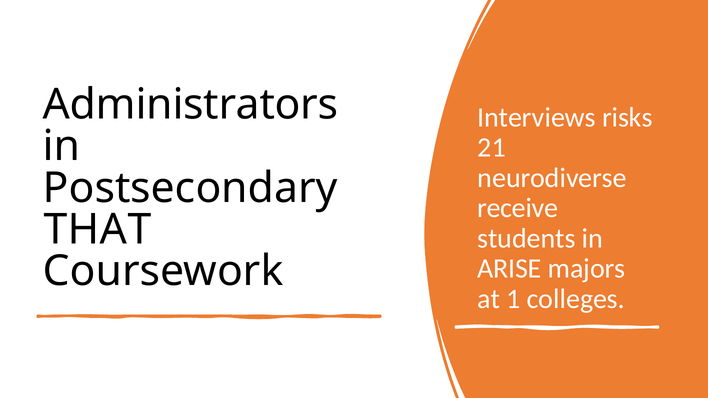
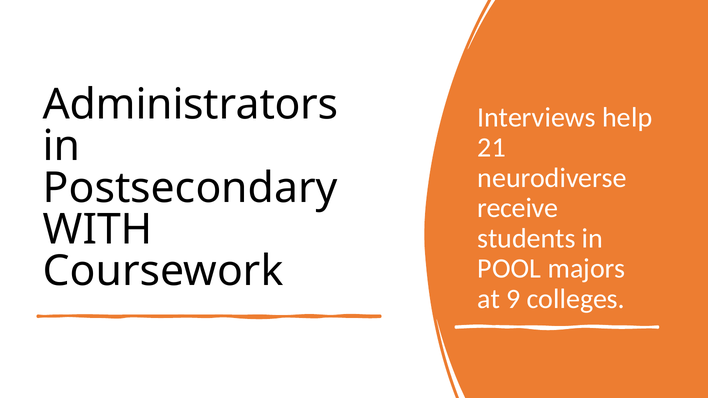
risks: risks -> help
THAT: THAT -> WITH
ARISE: ARISE -> POOL
1: 1 -> 9
